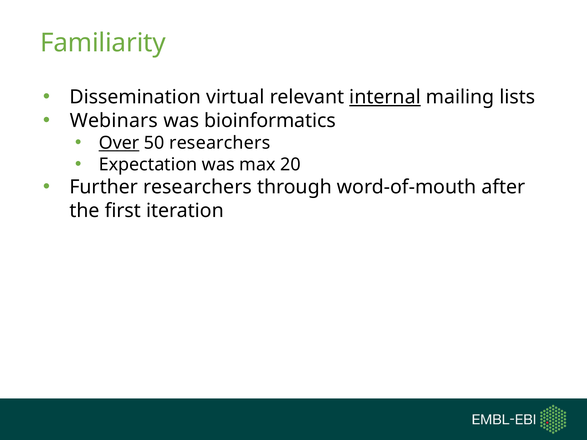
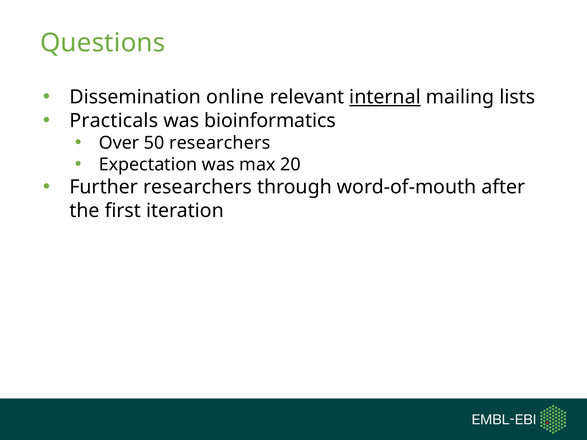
Familiarity: Familiarity -> Questions
virtual: virtual -> online
Webinars: Webinars -> Practicals
Over underline: present -> none
